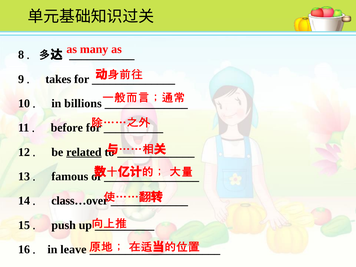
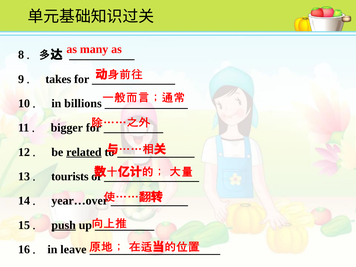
before: before -> bigger
famous: famous -> tourists
class…over: class…over -> year…over
push underline: none -> present
